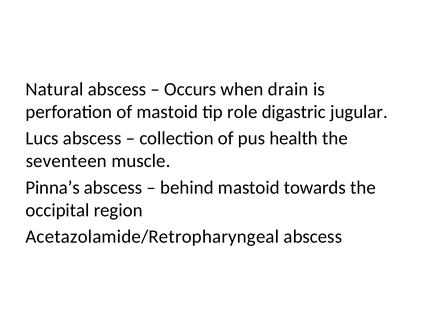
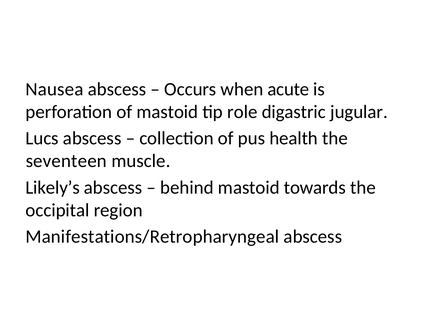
Natural: Natural -> Nausea
drain: drain -> acute
Pinna’s: Pinna’s -> Likely’s
Acetazolamide/Retropharyngeal: Acetazolamide/Retropharyngeal -> Manifestations/Retropharyngeal
